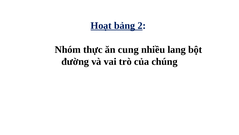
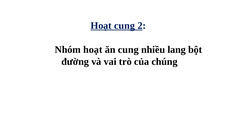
Hoạt bảng: bảng -> cung
Nhóm thực: thực -> hoạt
